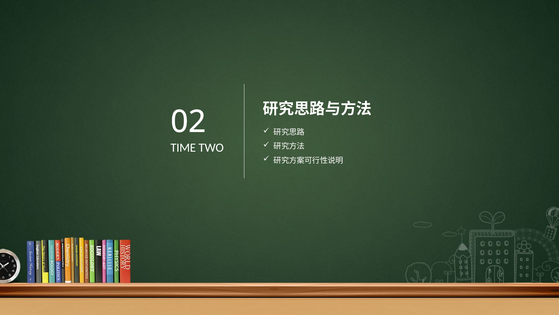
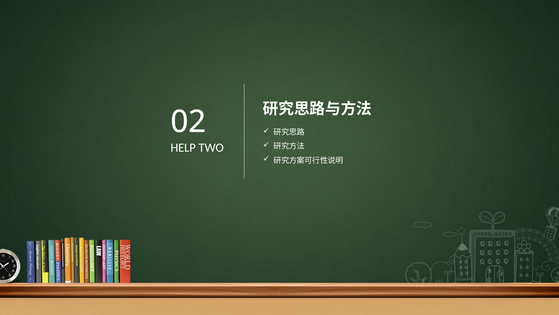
TIME: TIME -> HELP
